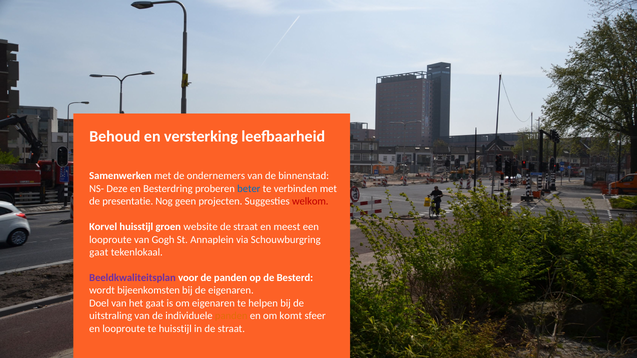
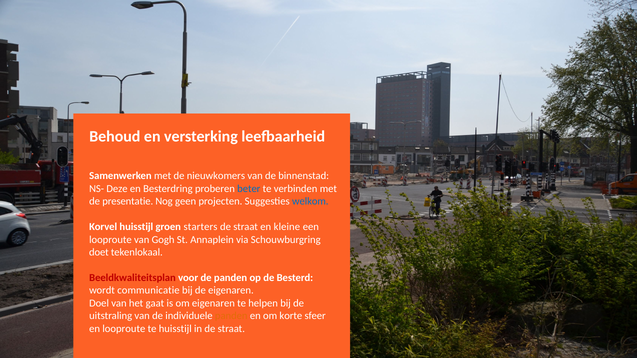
ondernemers: ondernemers -> nieuwkomers
welkom colour: red -> blue
website: website -> starters
meest: meest -> kleine
gaat at (99, 252): gaat -> doet
Beeldkwaliteitsplan colour: purple -> red
bijeenkomsten: bijeenkomsten -> communicatie
komt: komt -> korte
